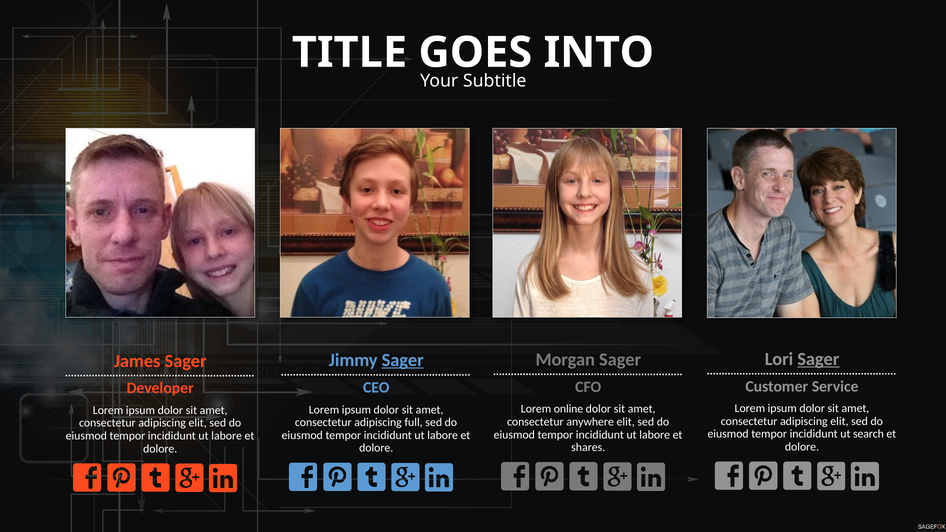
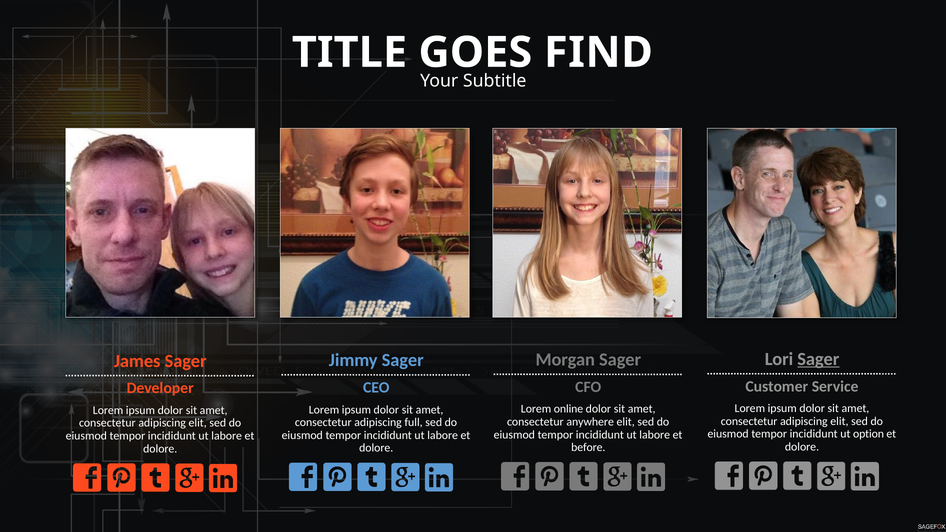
INTO: INTO -> FIND
Sager at (403, 360) underline: present -> none
search: search -> option
shares: shares -> before
